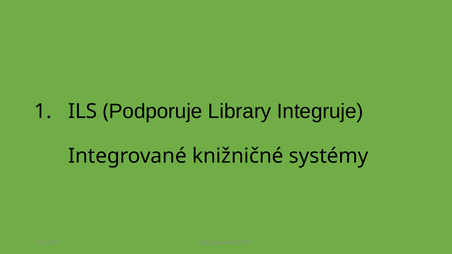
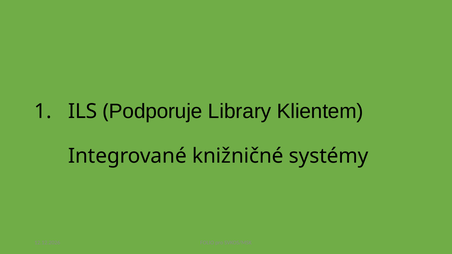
Integruje: Integruje -> Klientem
